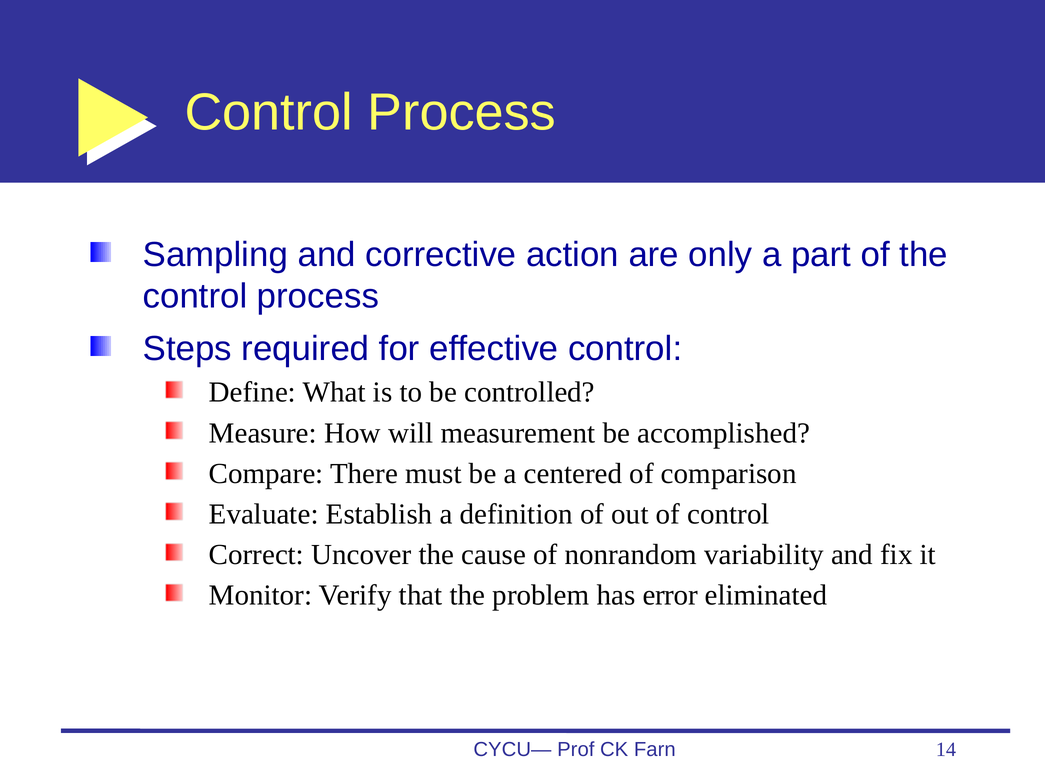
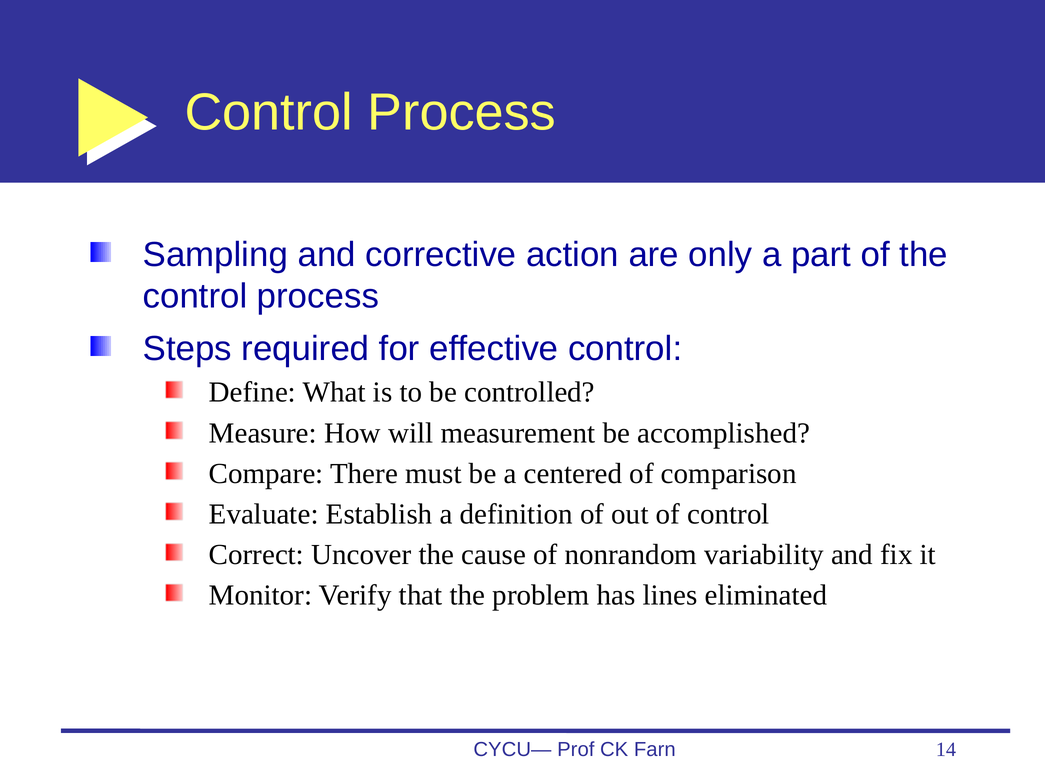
error: error -> lines
